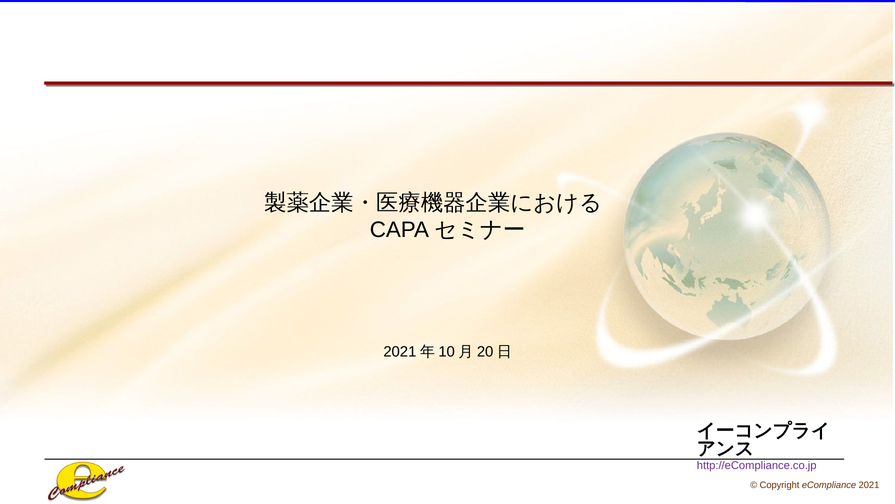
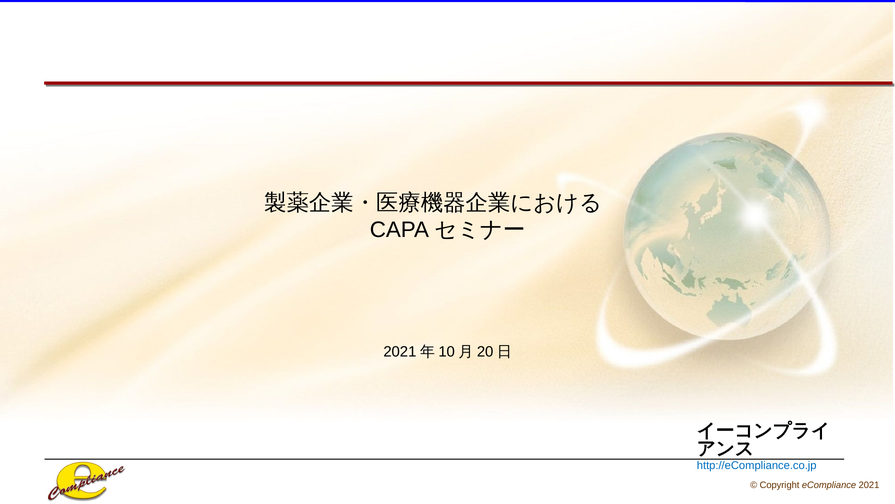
http://eCompliance.co.jp colour: purple -> blue
